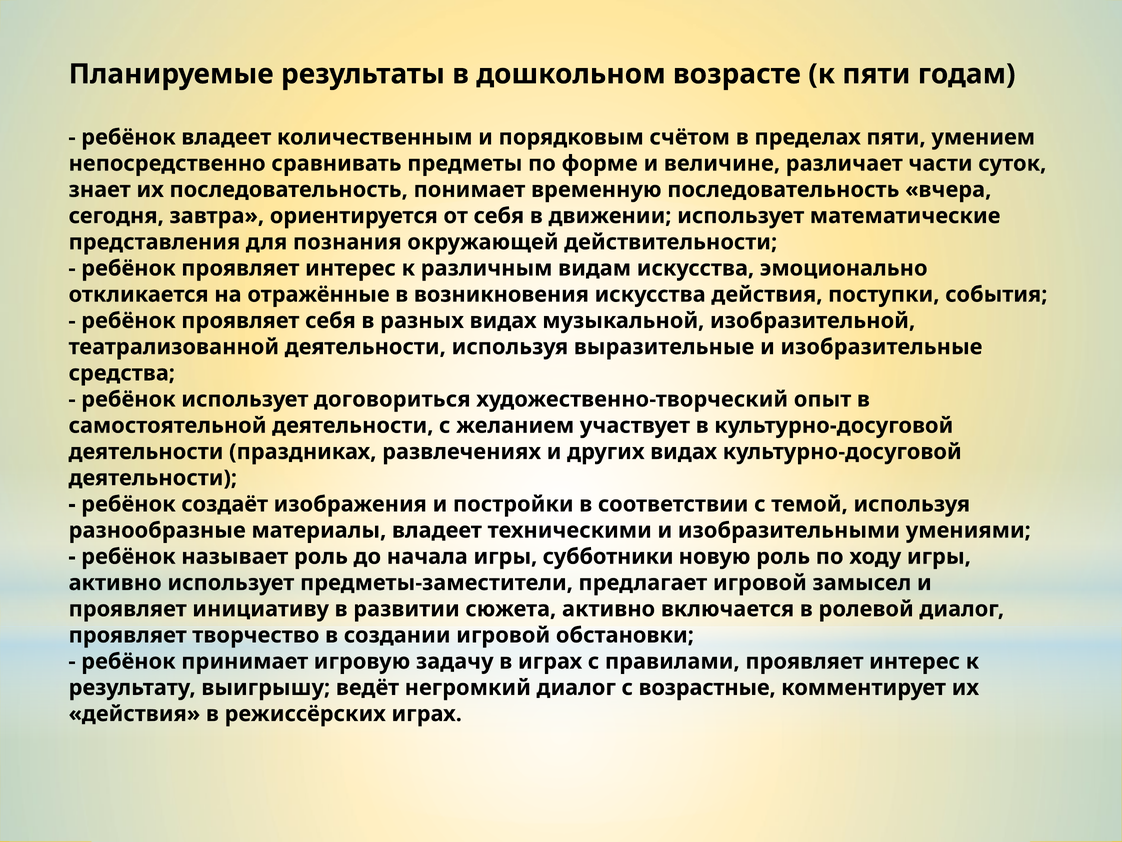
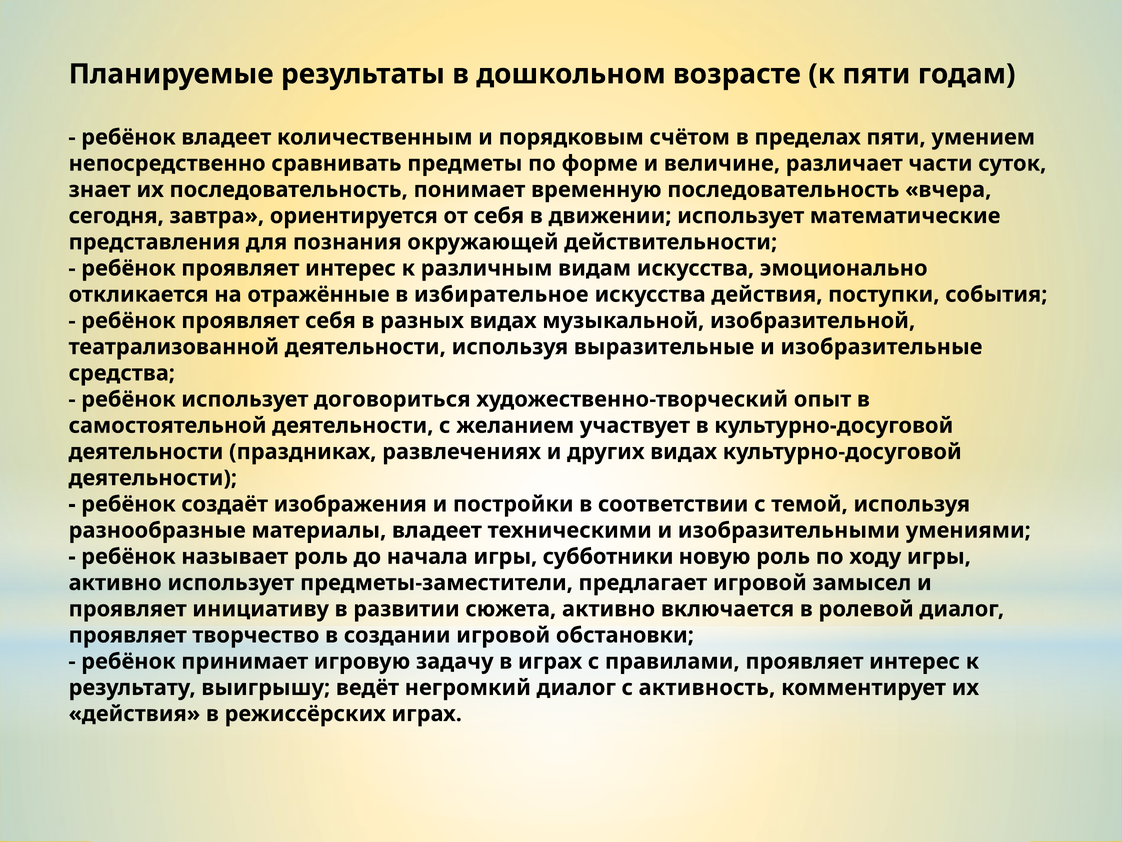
возникновения: возникновения -> избирательное
возрастные: возрастные -> активность
